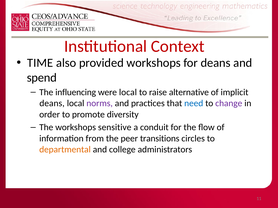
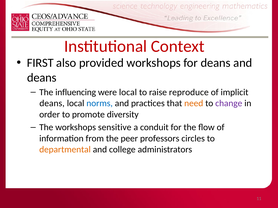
TIME: TIME -> FIRST
spend at (42, 78): spend -> deans
alternative: alternative -> reproduce
norms colour: purple -> blue
need colour: blue -> orange
transitions: transitions -> professors
